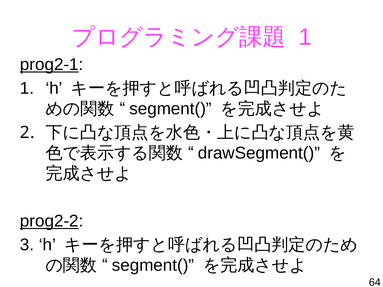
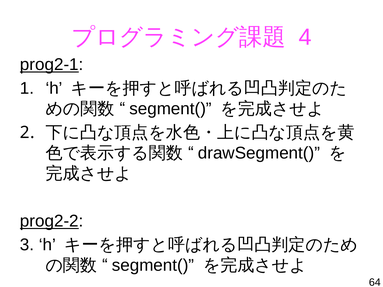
1 at (305, 37): 1 -> 4
